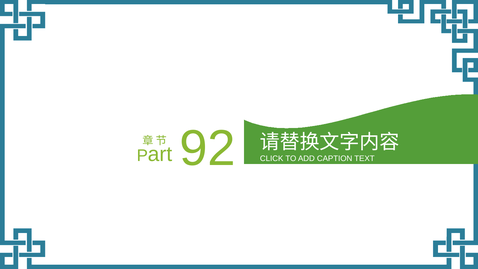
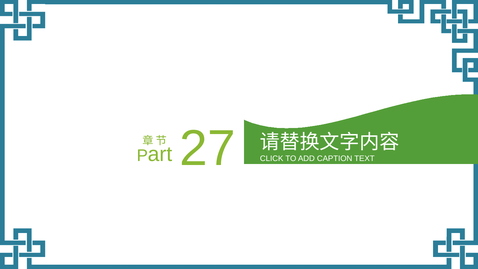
92: 92 -> 27
